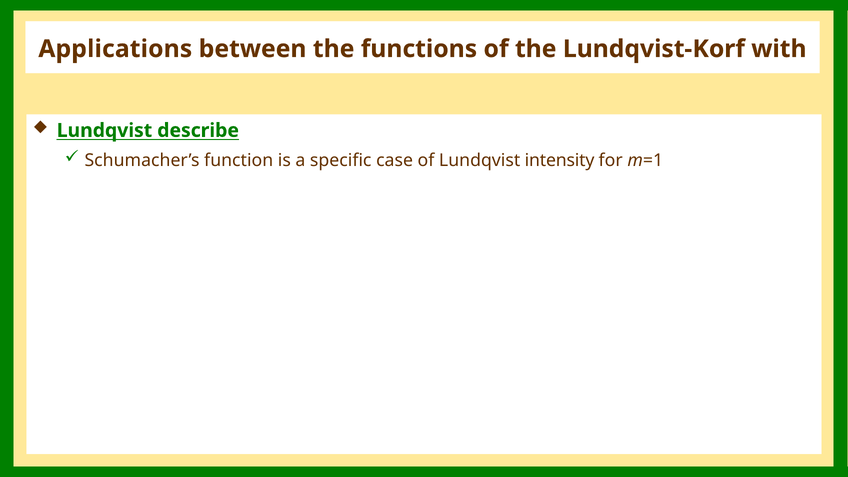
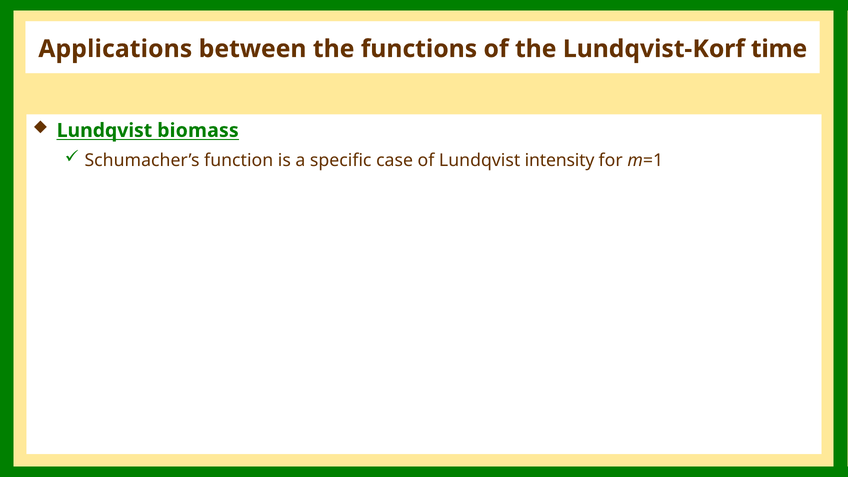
with: with -> time
describe: describe -> biomass
